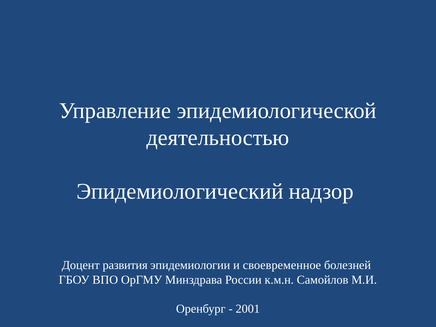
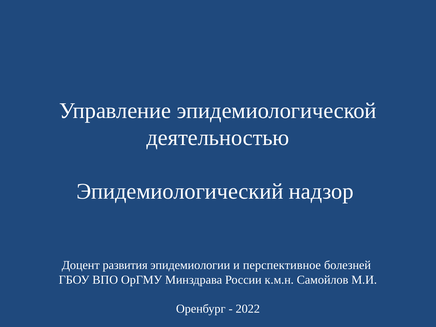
своевременное: своевременное -> перспективное
2001: 2001 -> 2022
